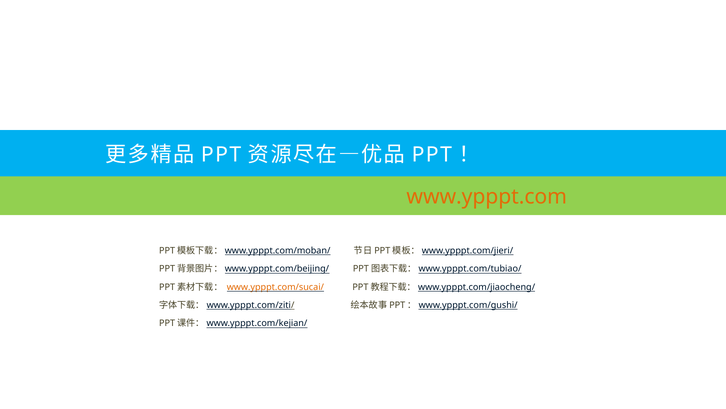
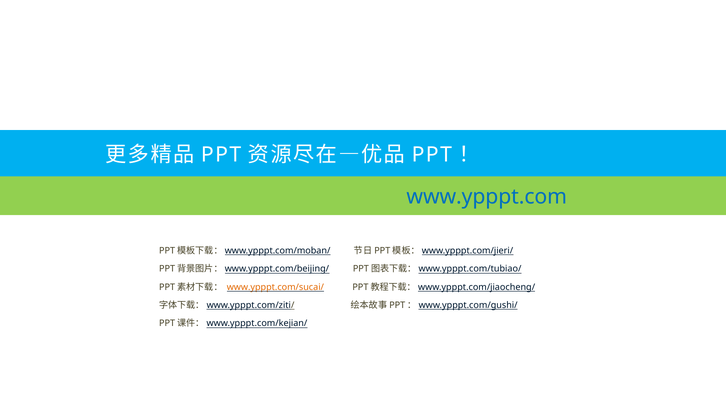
www.ypppt.com colour: orange -> blue
